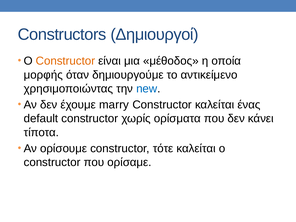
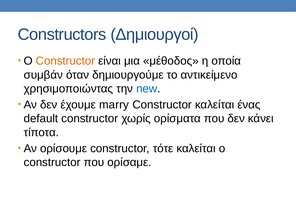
μορφής: μορφής -> συμβάν
